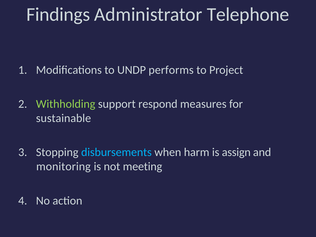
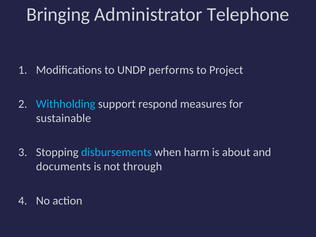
Findings: Findings -> Bringing
Withholding colour: light green -> light blue
assign: assign -> about
monitoring: monitoring -> documents
meeting: meeting -> through
